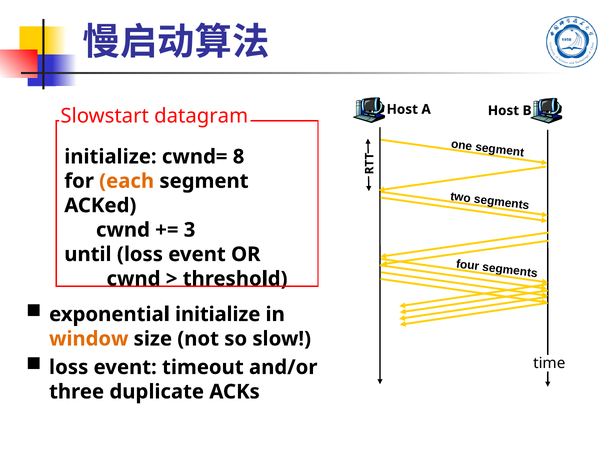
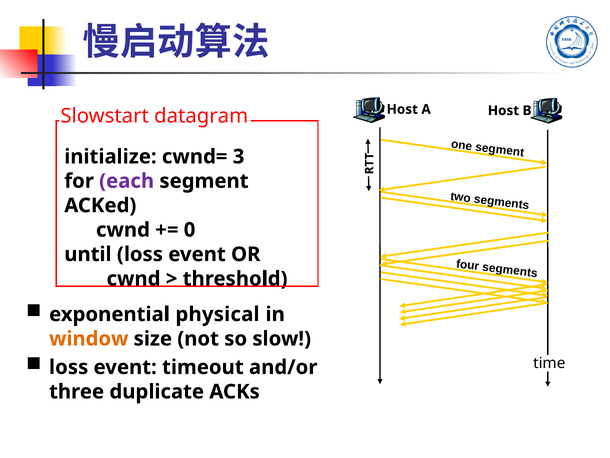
8: 8 -> 3
each colour: orange -> purple
3: 3 -> 0
exponential initialize: initialize -> physical
